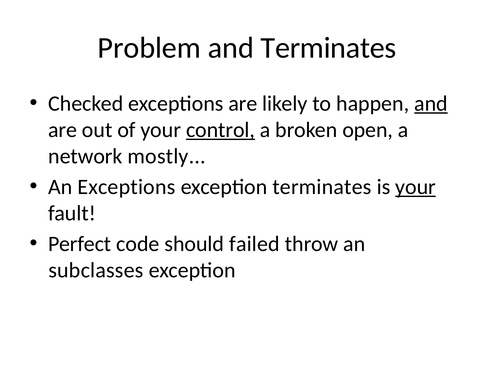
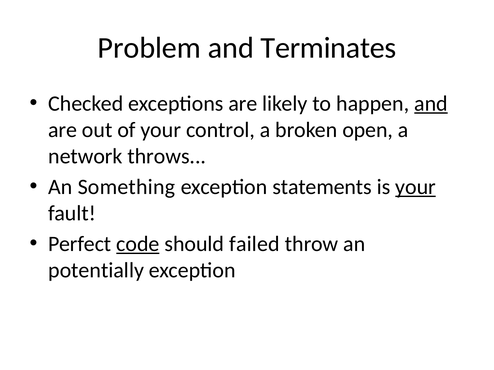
control underline: present -> none
mostly: mostly -> throws
An Exceptions: Exceptions -> Something
exception terminates: terminates -> statements
code underline: none -> present
subclasses: subclasses -> potentially
